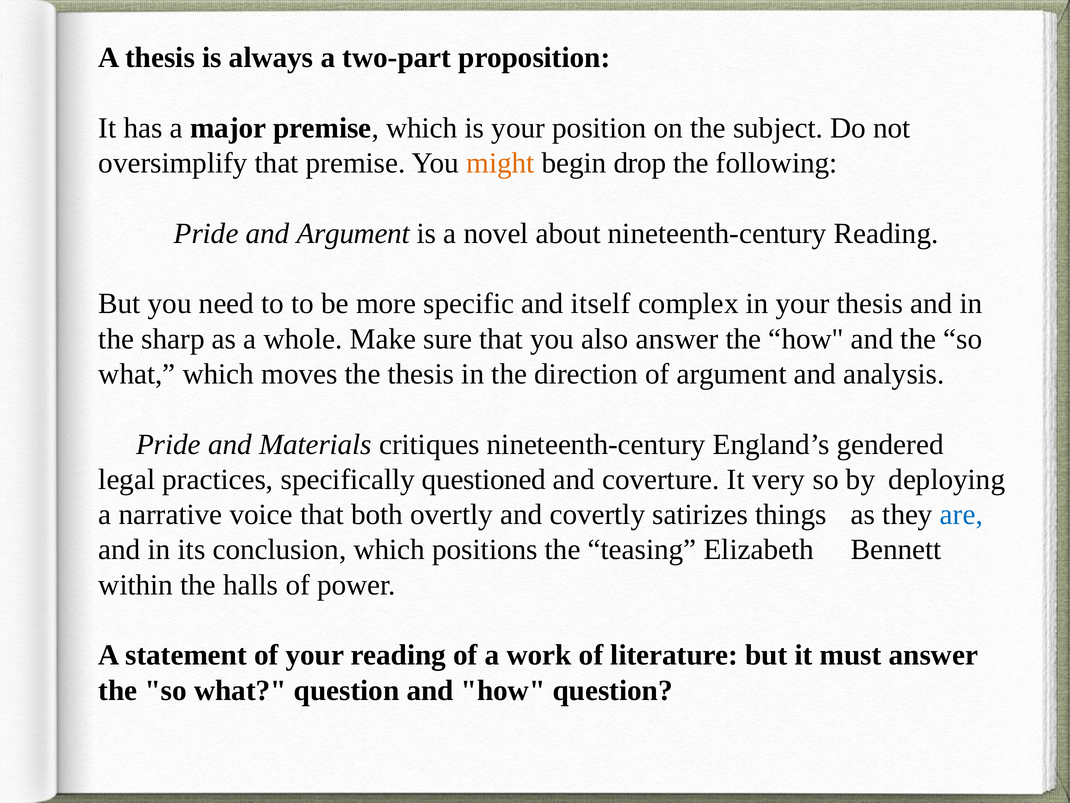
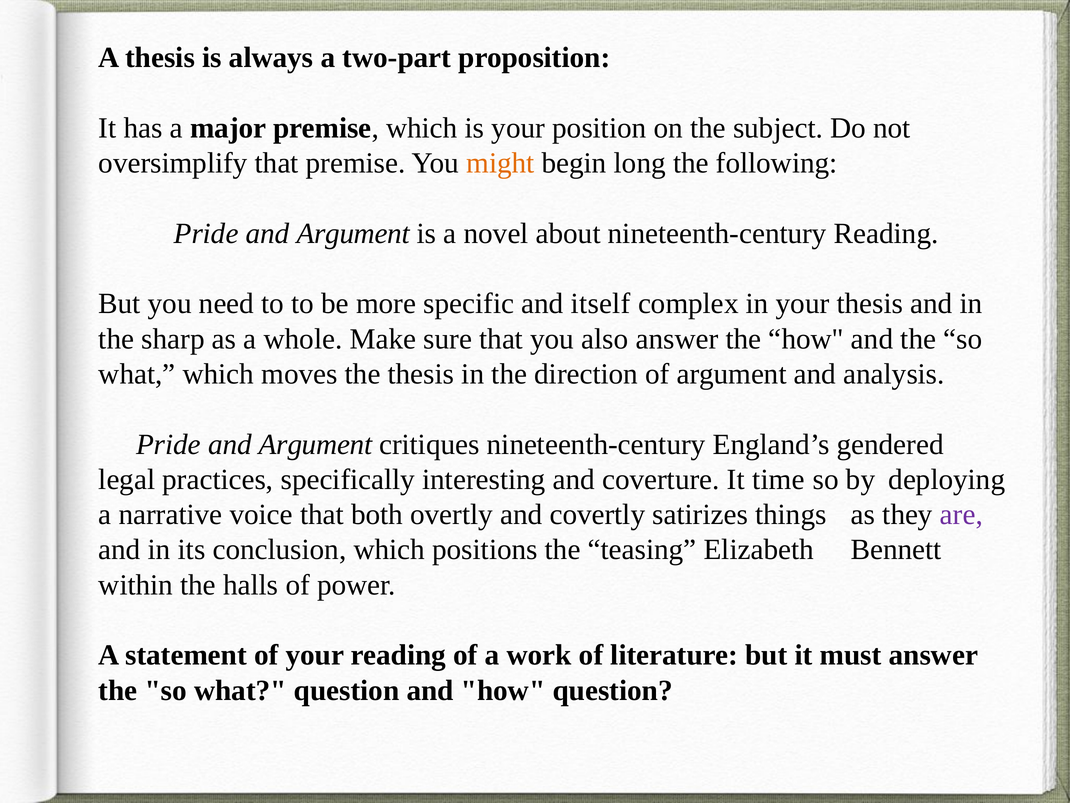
drop: drop -> long
Materials at (315, 444): Materials -> Argument
questioned: questioned -> interesting
very: very -> time
are colour: blue -> purple
